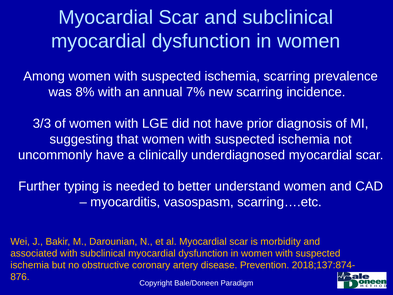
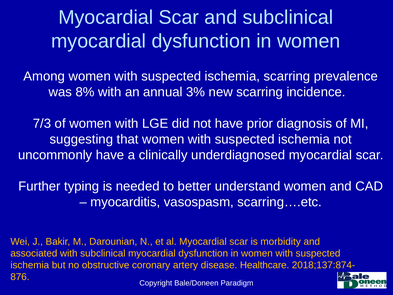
7%: 7% -> 3%
3/3: 3/3 -> 7/3
Prevention: Prevention -> Healthcare
